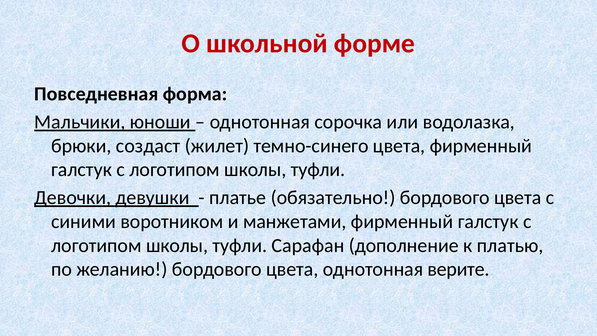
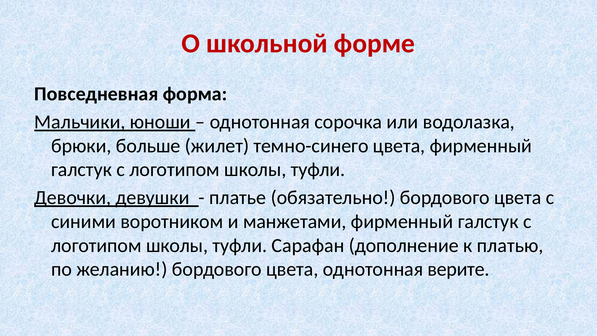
создаст: создаст -> больше
